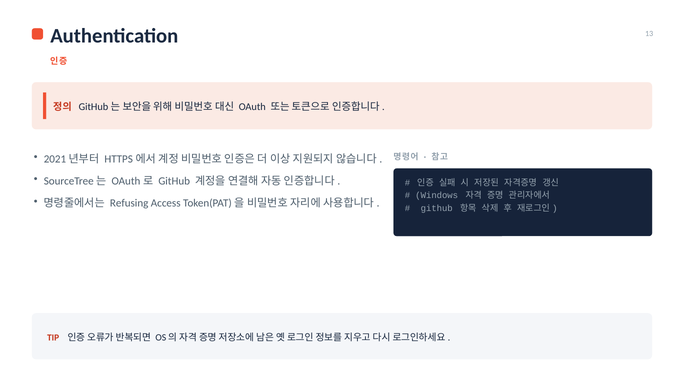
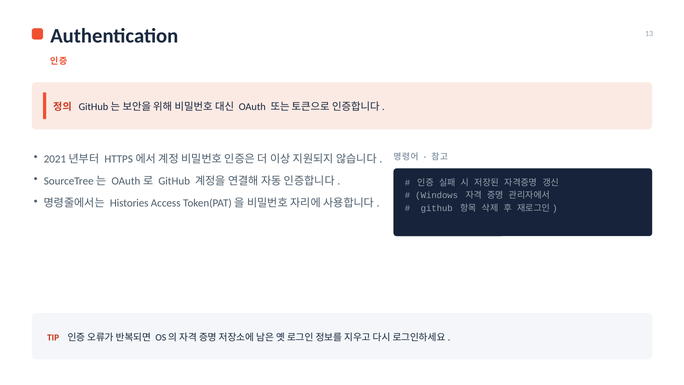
Refusing: Refusing -> Histories
